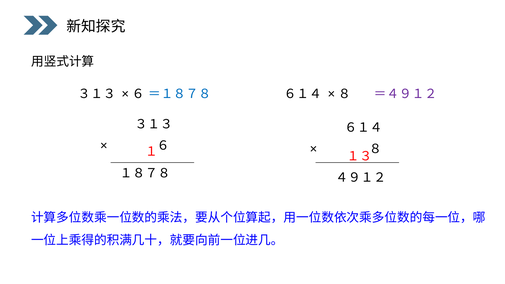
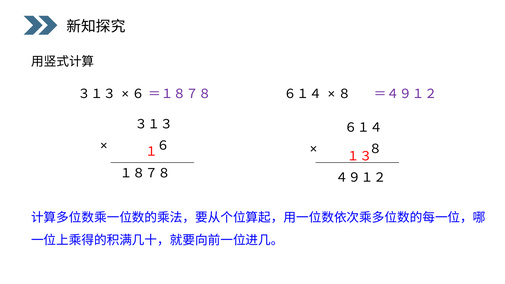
＝１８７８ colour: blue -> purple
